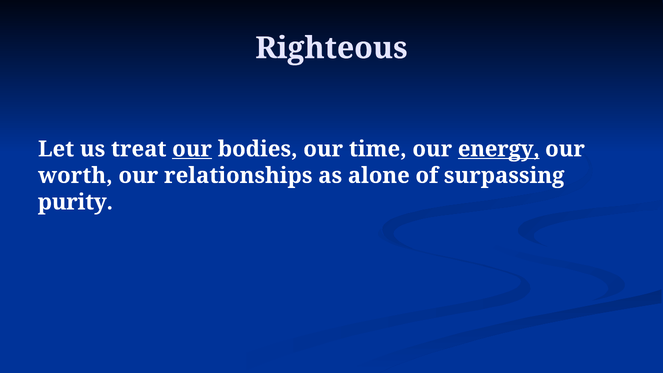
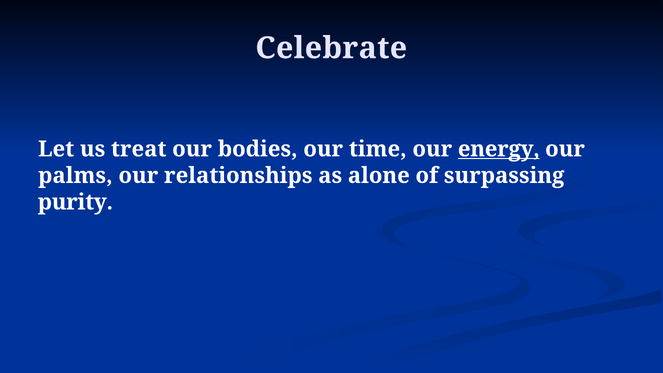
Righteous: Righteous -> Celebrate
our at (192, 149) underline: present -> none
worth: worth -> palms
